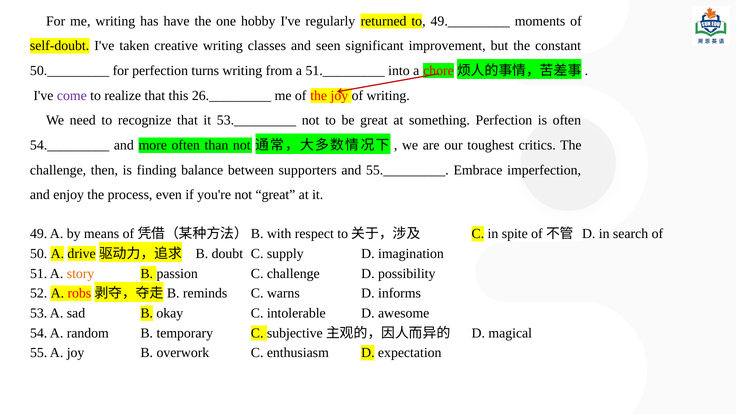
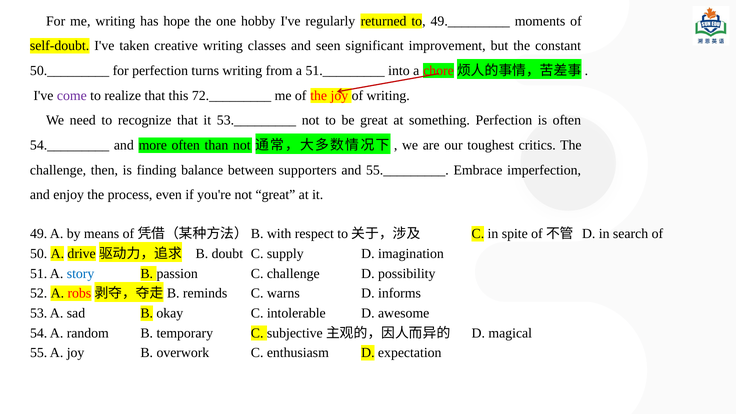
have: have -> hope
26._________: 26._________ -> 72._________
story colour: orange -> blue
